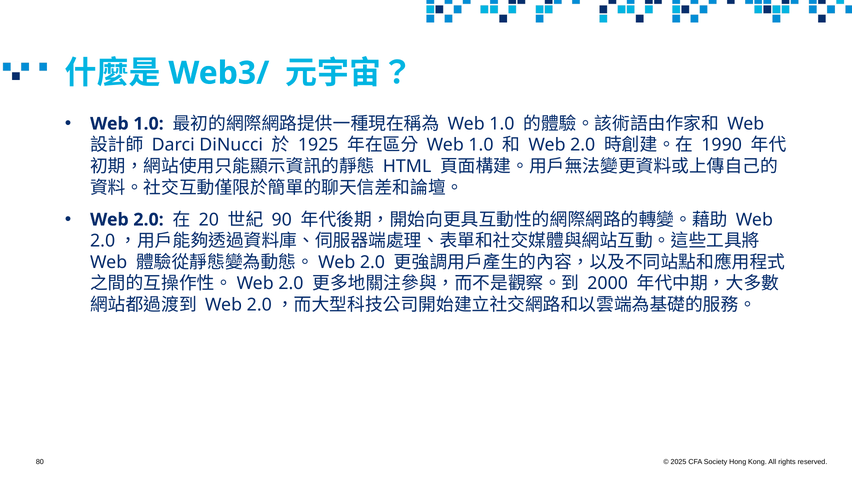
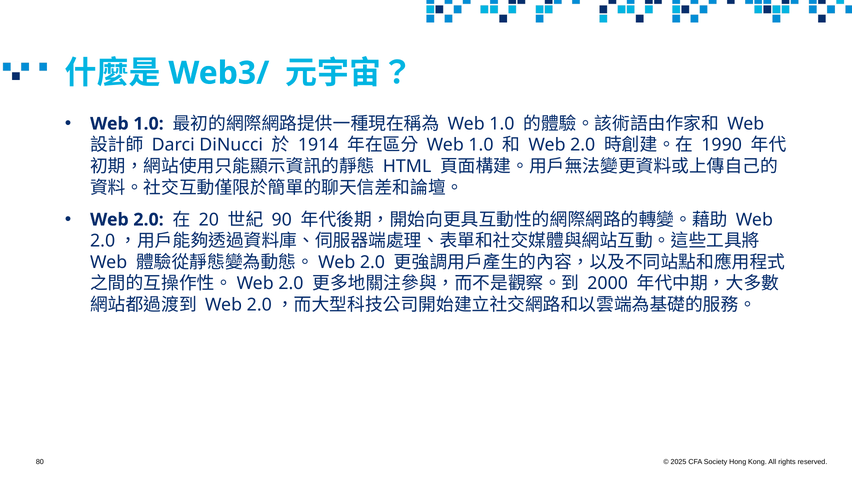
1925: 1925 -> 1914
